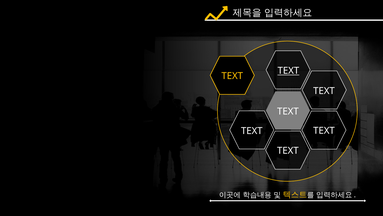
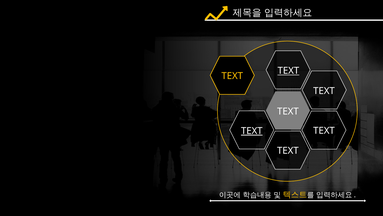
TEXT at (252, 131) underline: none -> present
